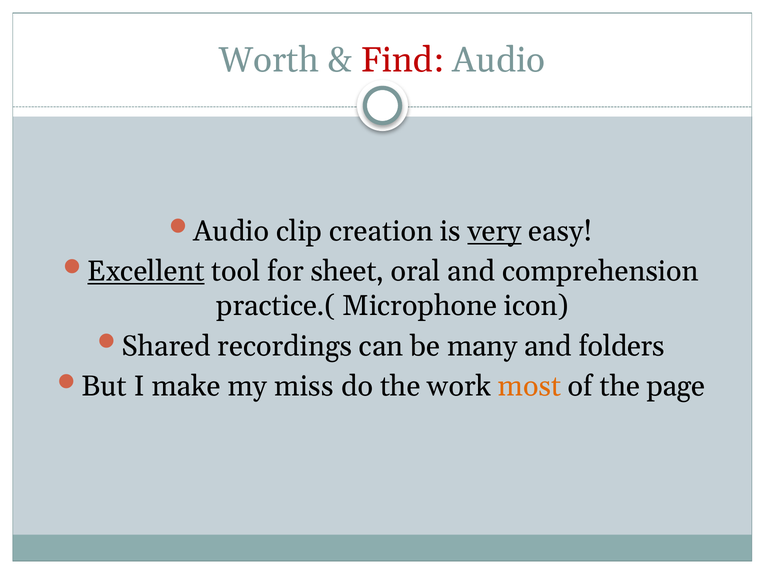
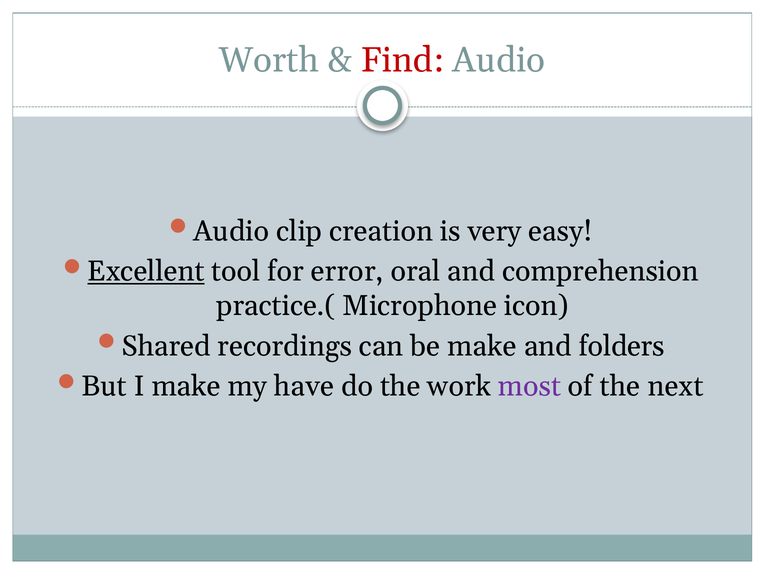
very underline: present -> none
sheet: sheet -> error
be many: many -> make
miss: miss -> have
most colour: orange -> purple
page: page -> next
